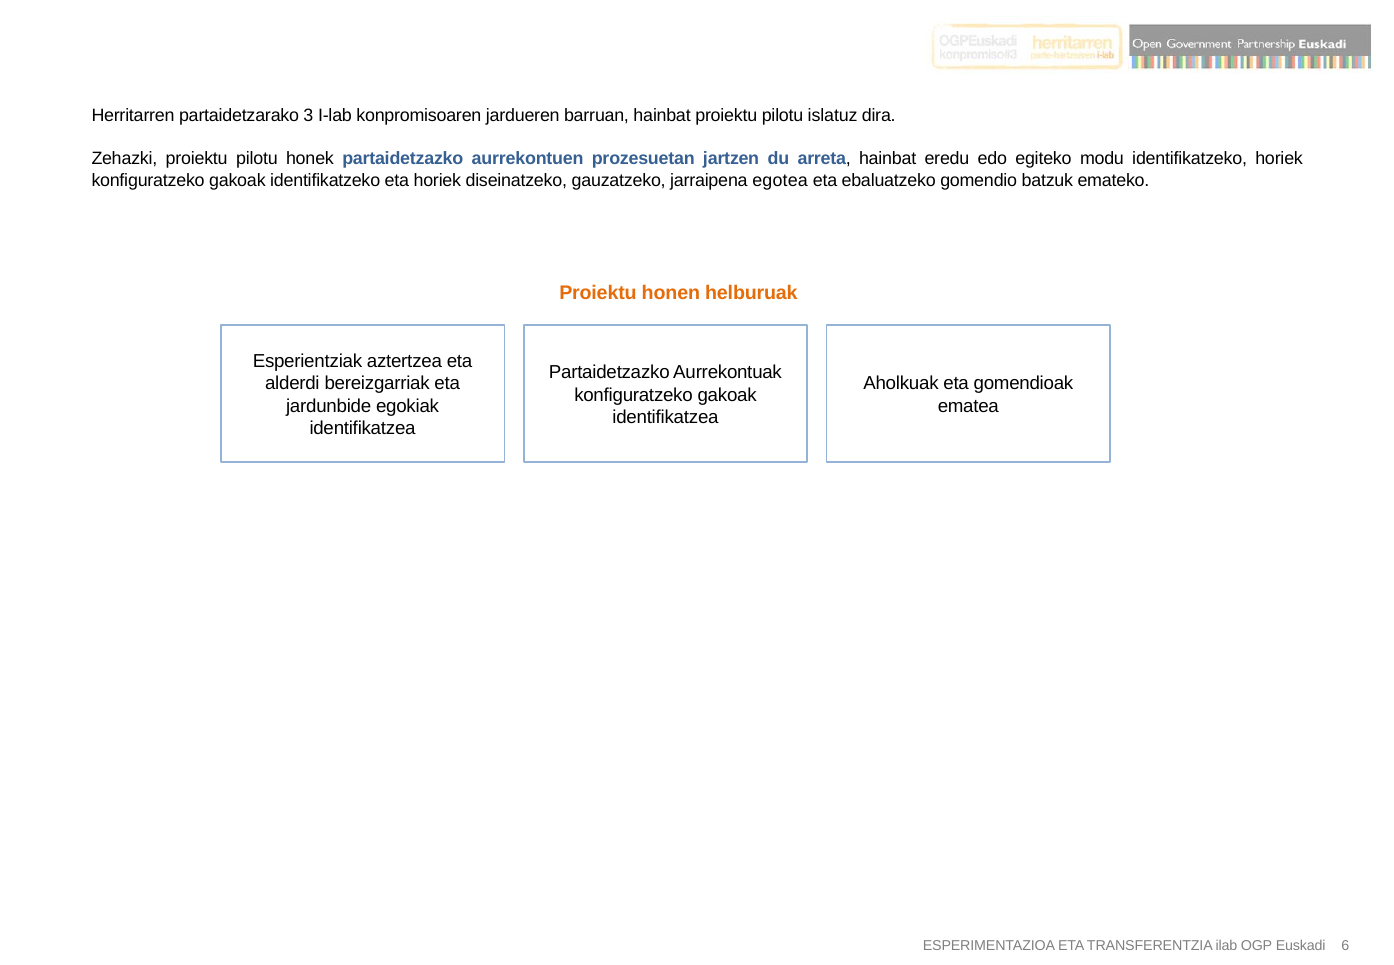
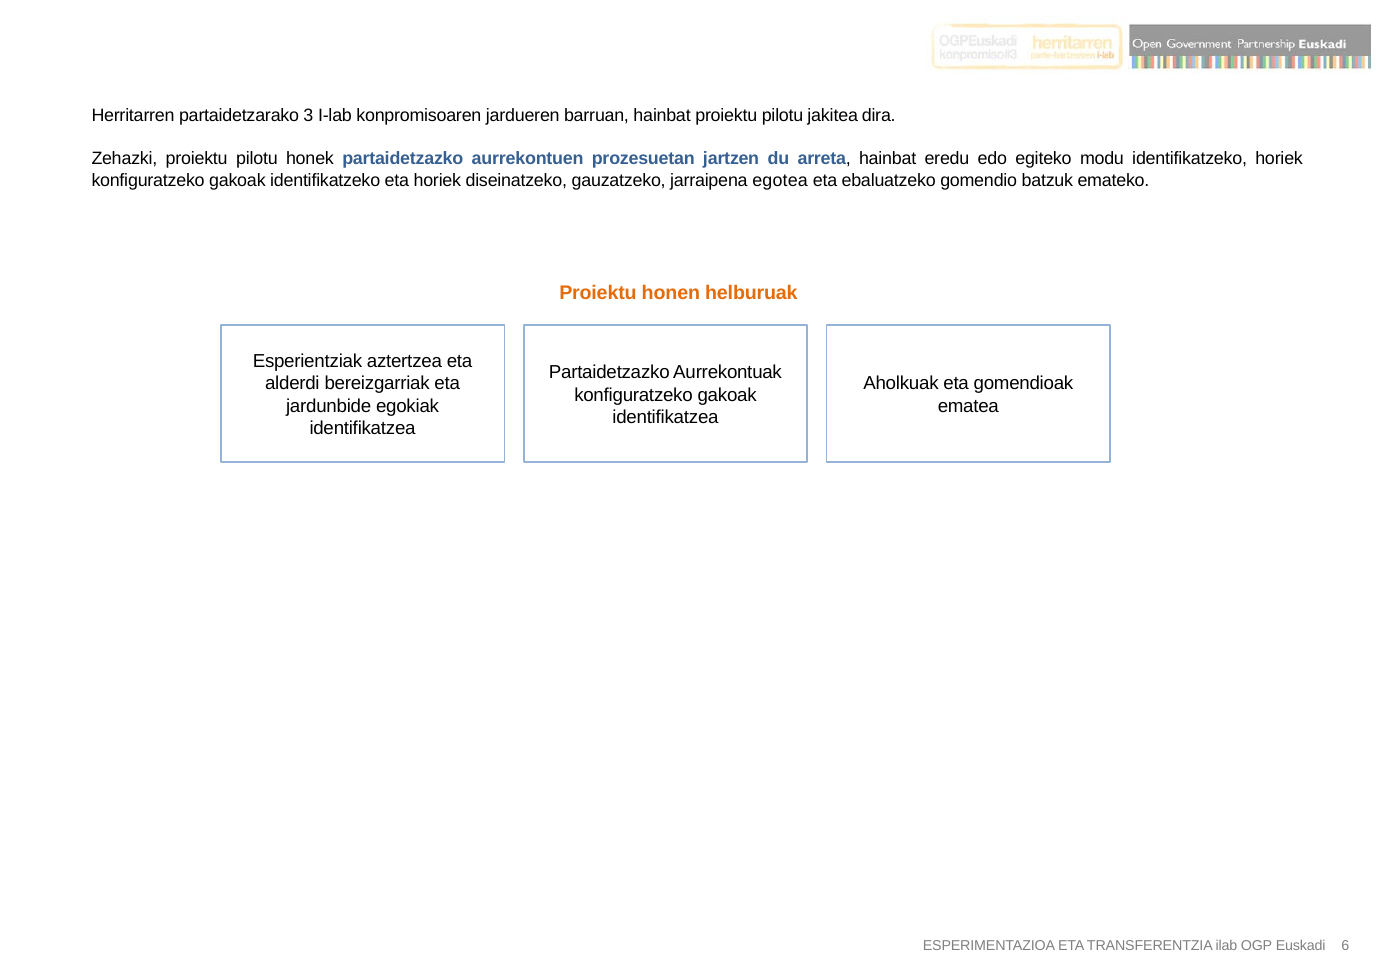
islatuz: islatuz -> jakitea
